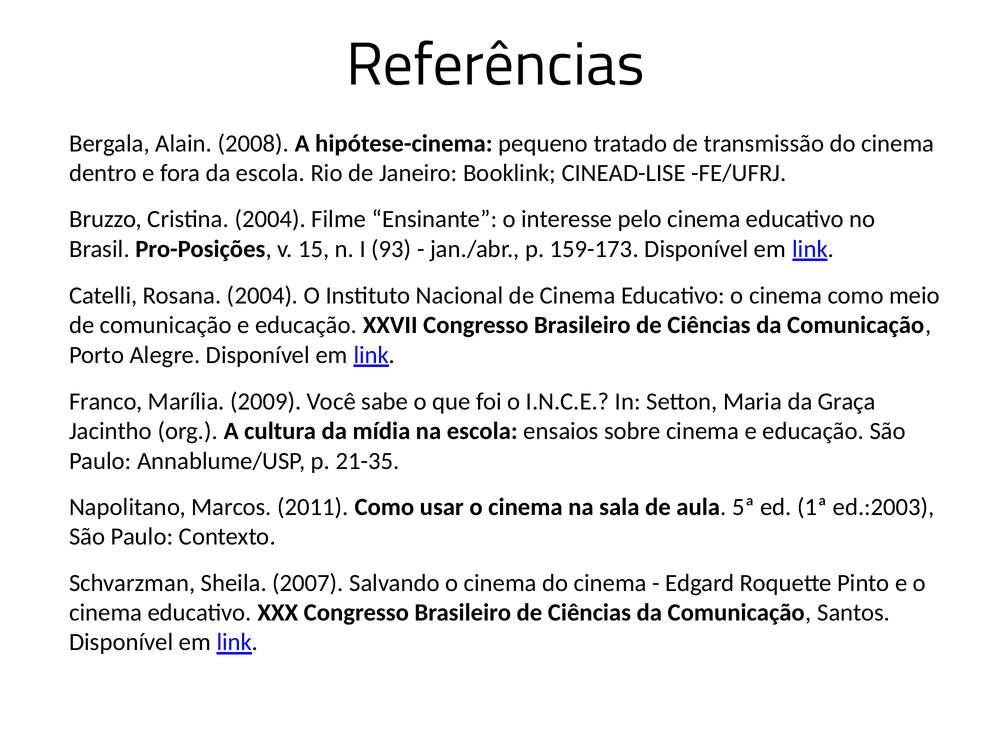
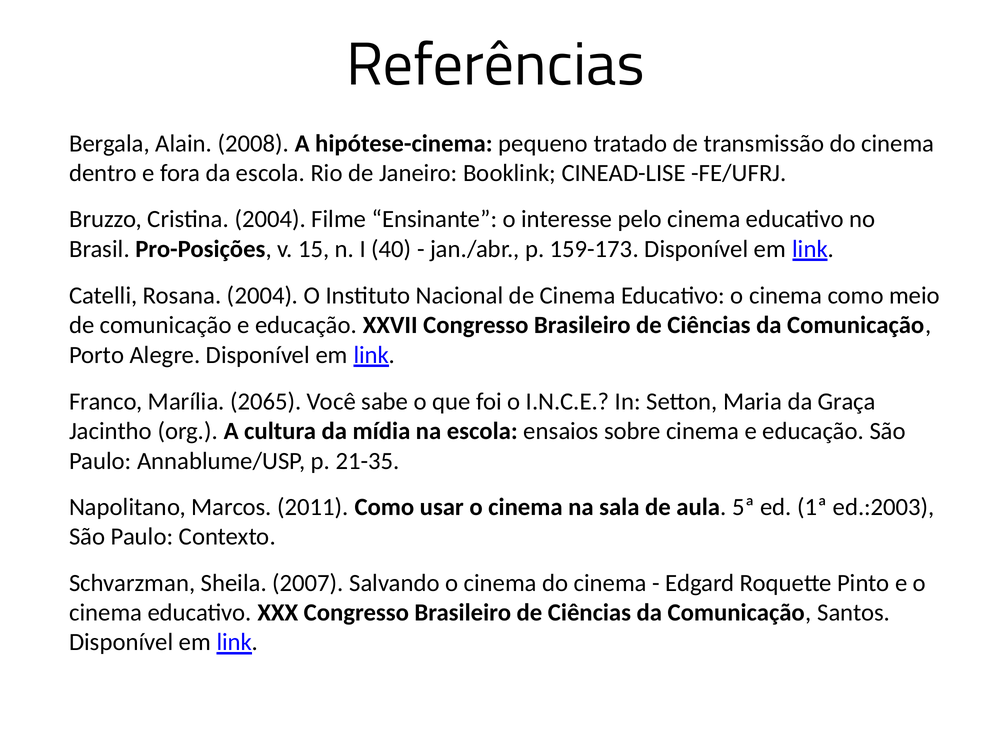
93: 93 -> 40
2009: 2009 -> 2065
